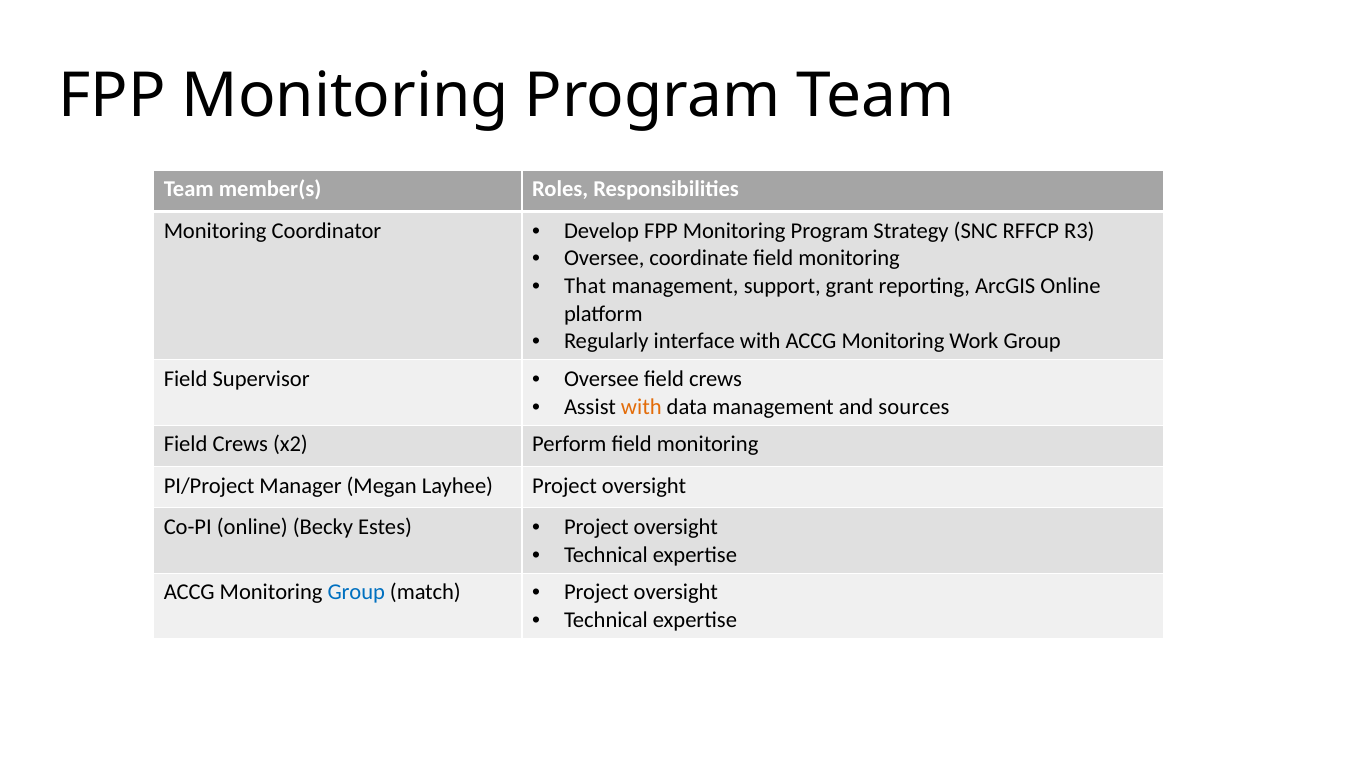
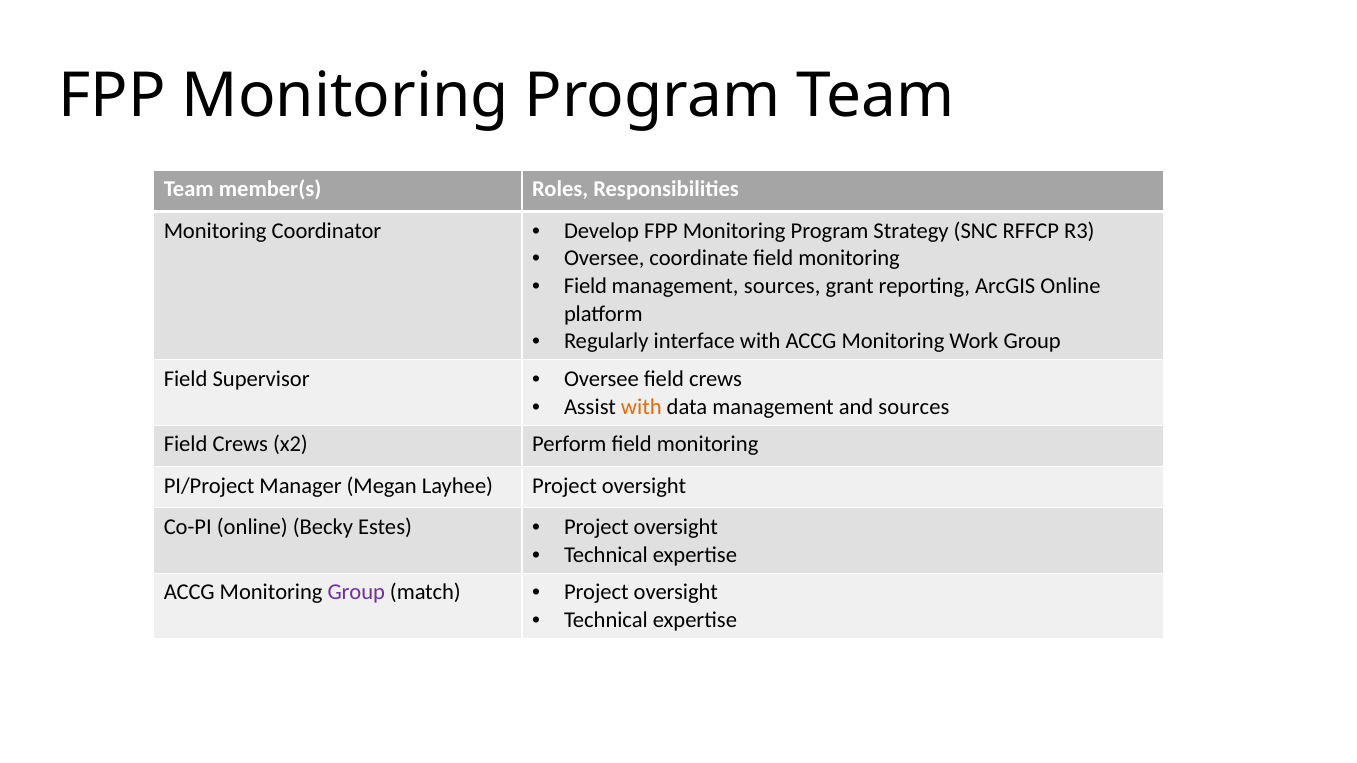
That at (585, 286): That -> Field
management support: support -> sources
Group at (356, 593) colour: blue -> purple
